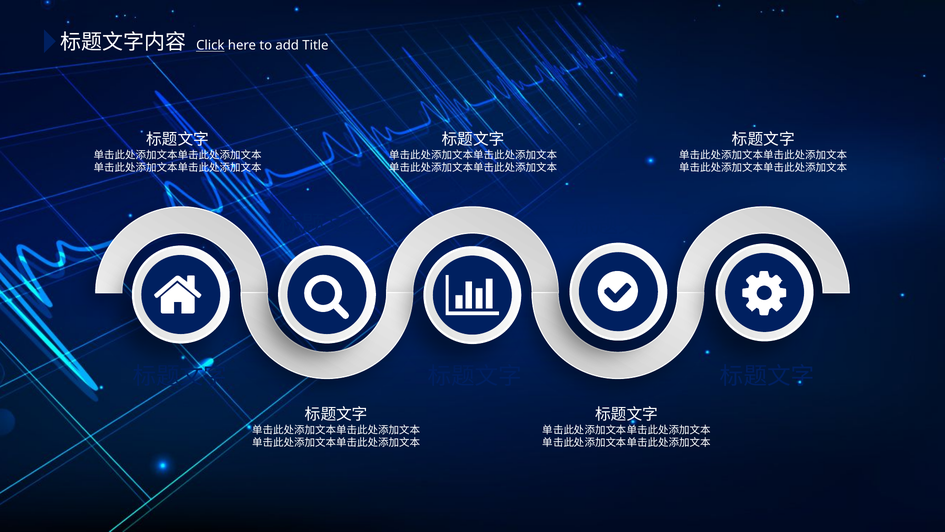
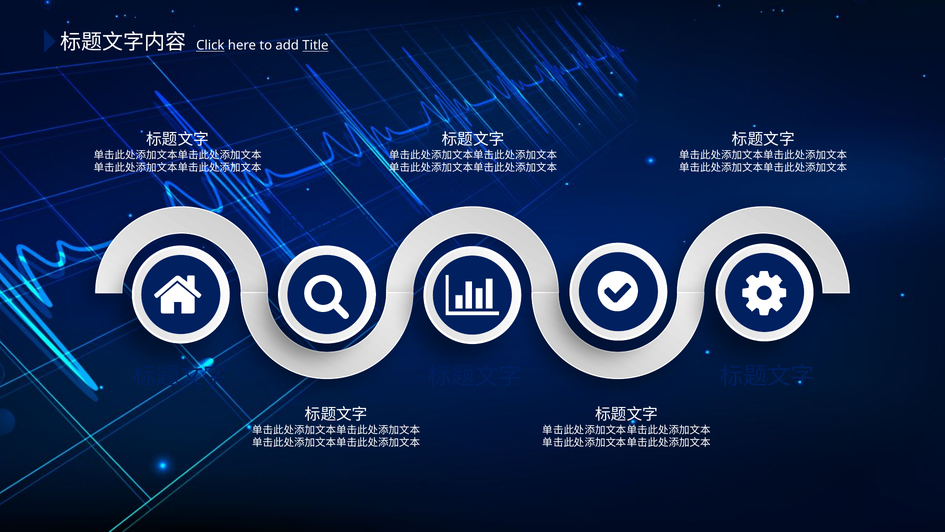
Title underline: none -> present
